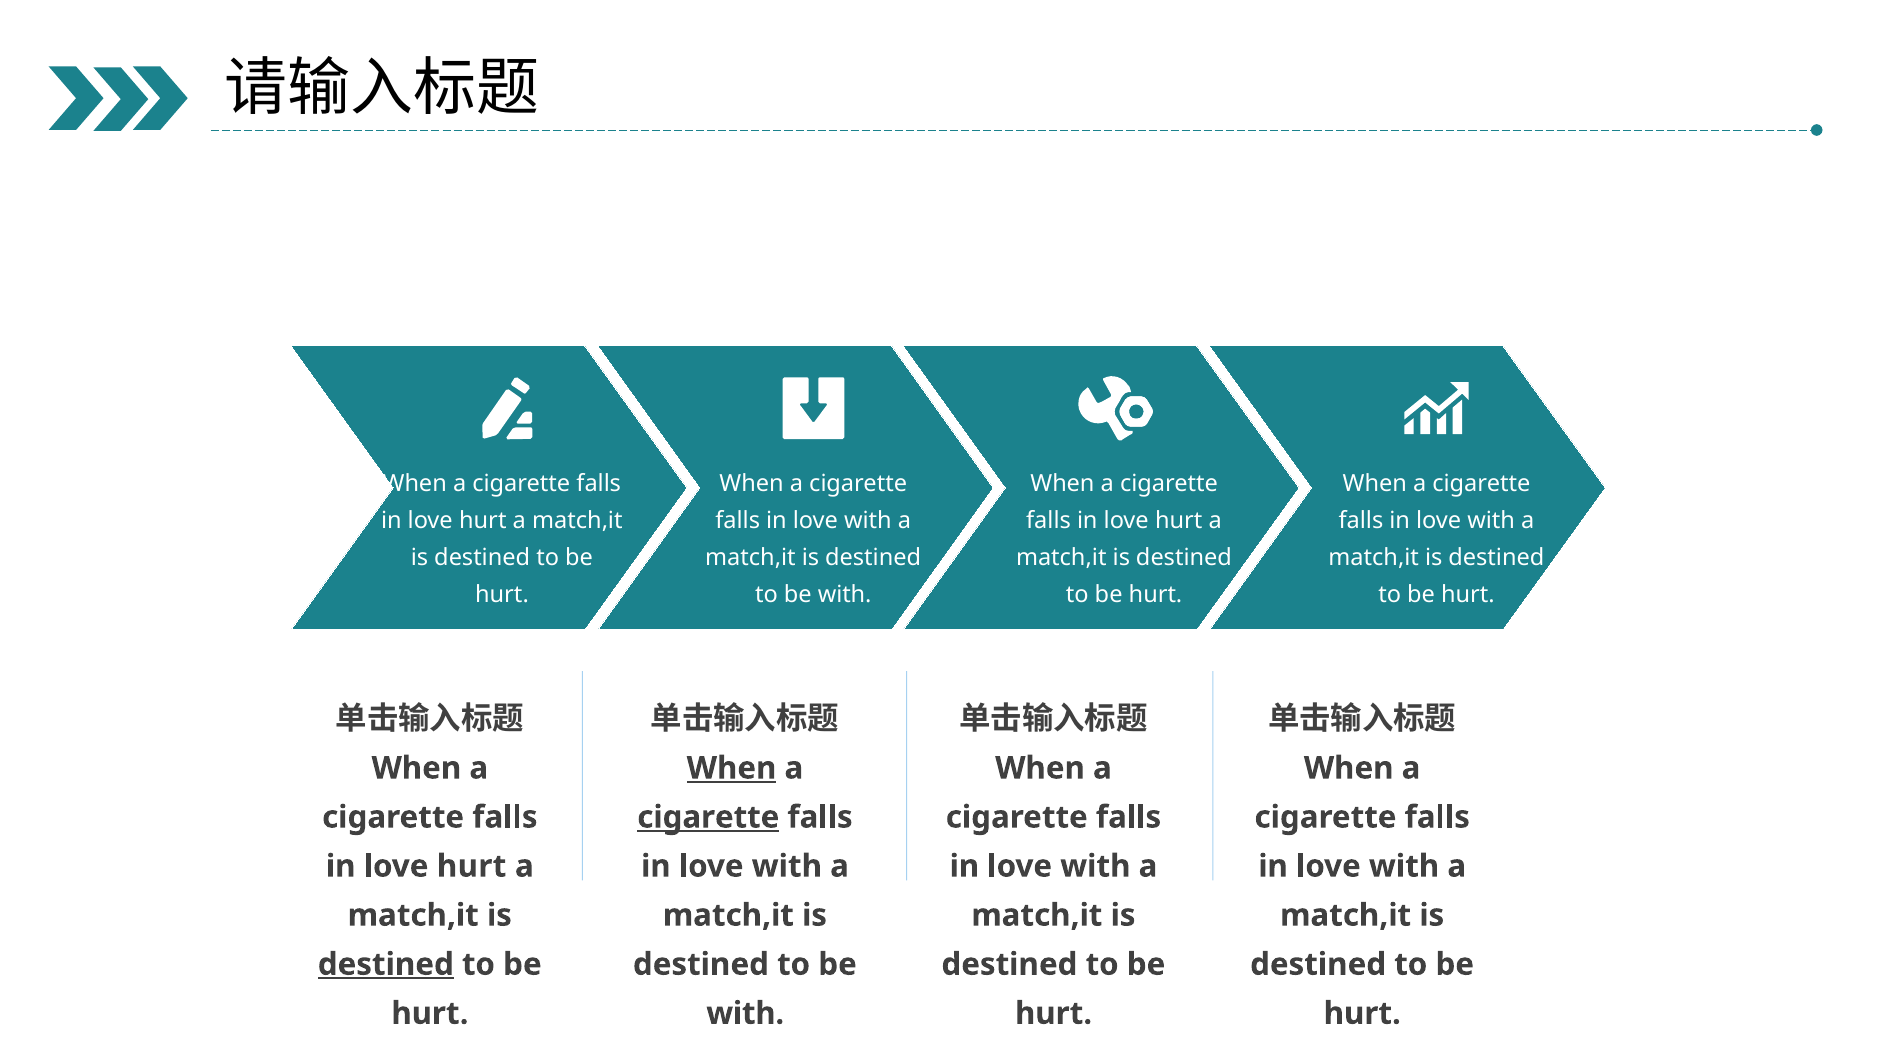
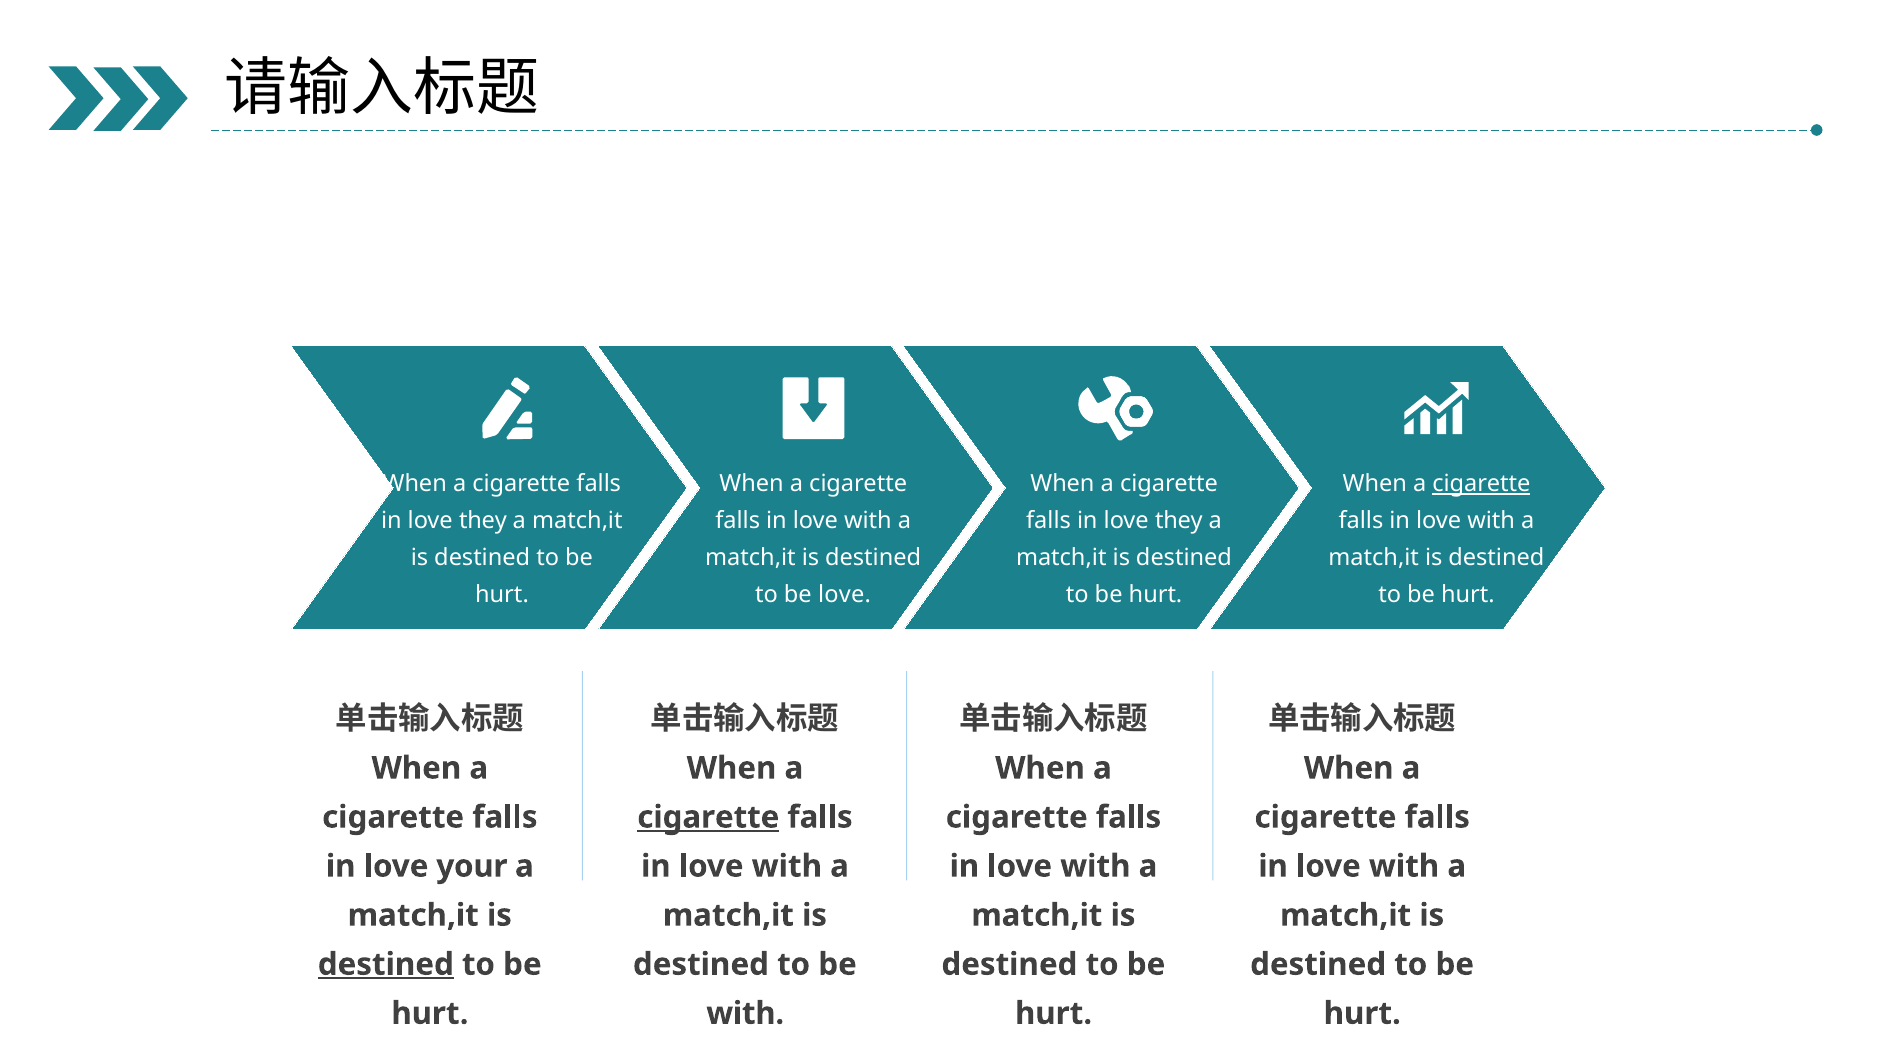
cigarette at (1481, 484) underline: none -> present
hurt at (483, 520): hurt -> they
hurt at (1179, 520): hurt -> they
with at (845, 594): with -> love
When at (732, 768) underline: present -> none
hurt at (472, 866): hurt -> your
